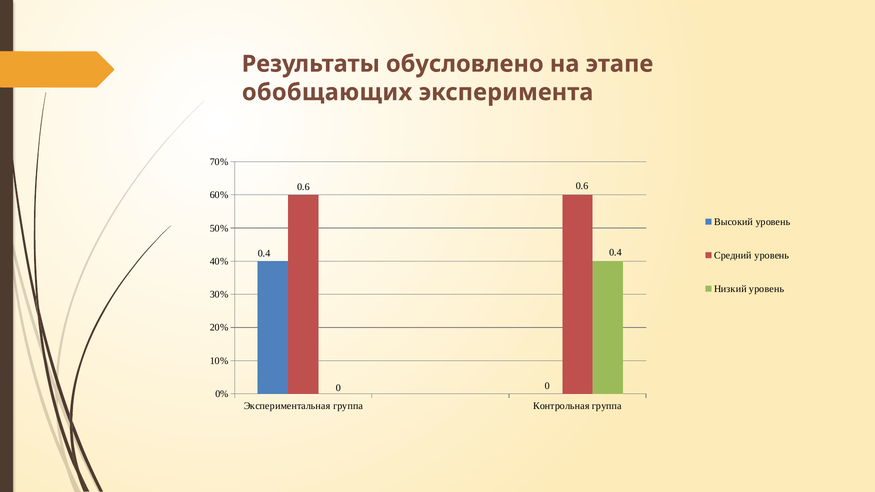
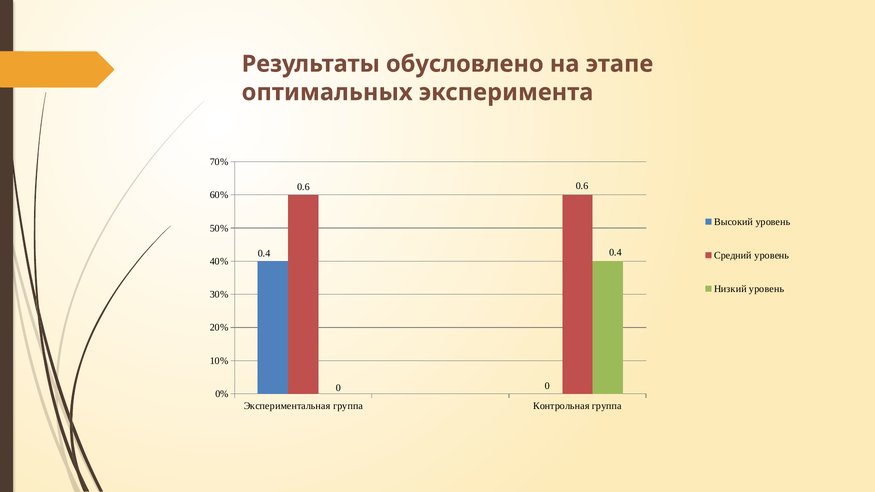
обобщающих: обобщающих -> оптимальных
